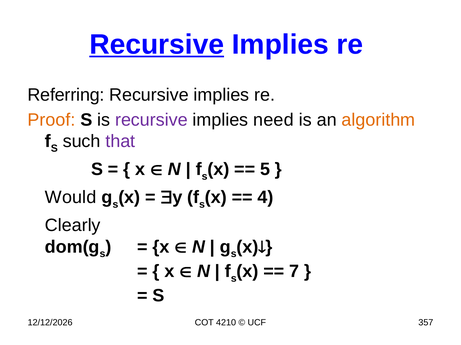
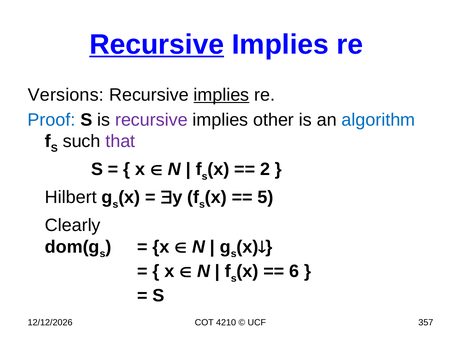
Referring: Referring -> Versions
implies at (221, 95) underline: none -> present
Proof colour: orange -> blue
need: need -> other
algorithm colour: orange -> blue
5: 5 -> 2
Would: Would -> Hilbert
4: 4 -> 5
7: 7 -> 6
